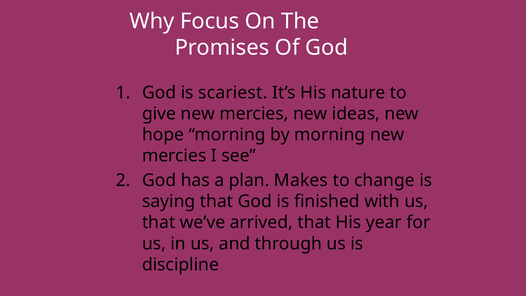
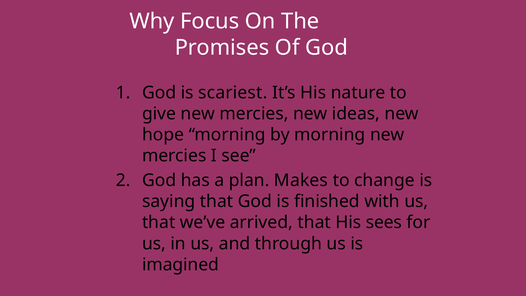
year: year -> sees
discipline: discipline -> imagined
